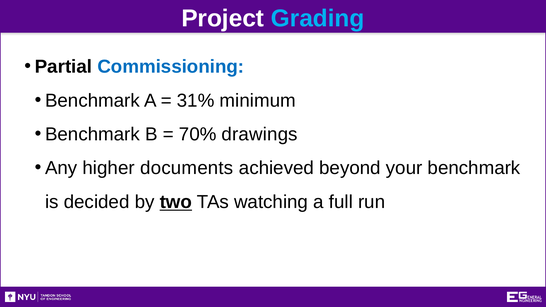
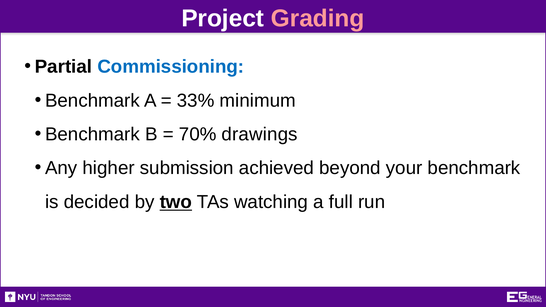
Grading colour: light blue -> pink
31%: 31% -> 33%
documents: documents -> submission
